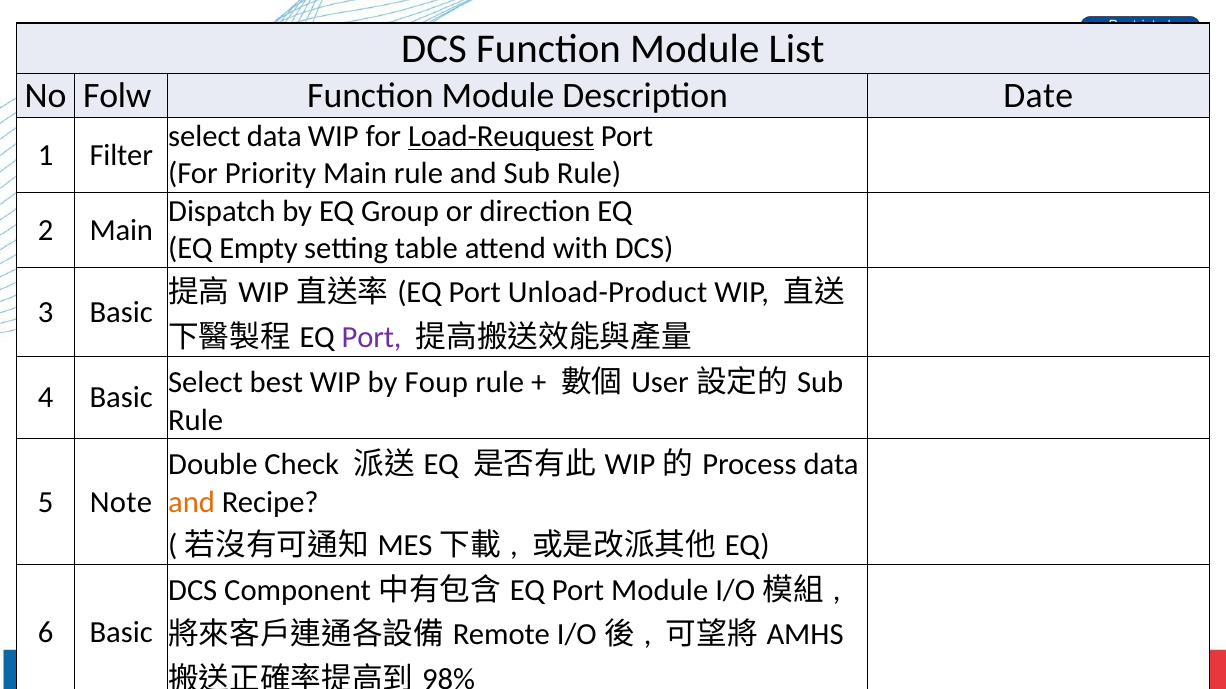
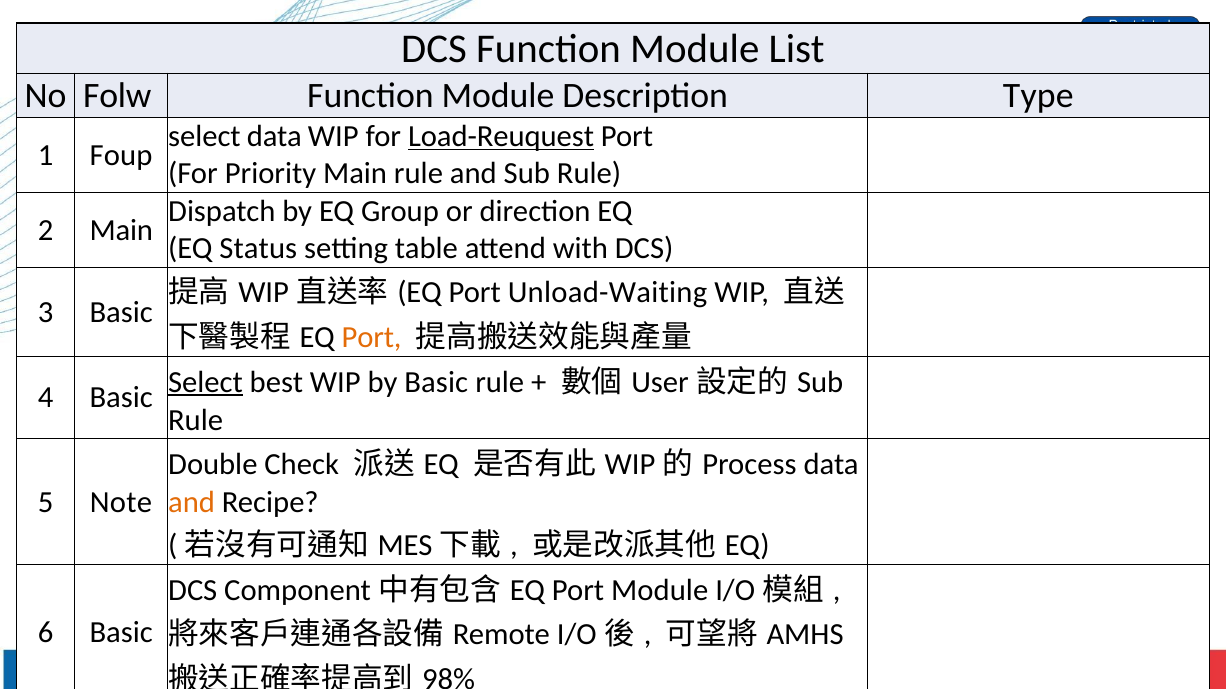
Date: Date -> Type
Filter: Filter -> Foup
Empty: Empty -> Status
Unload-Product: Unload-Product -> Unload-Waiting
Port at (372, 338) colour: purple -> orange
Select at (206, 382) underline: none -> present
by Foup: Foup -> Basic
